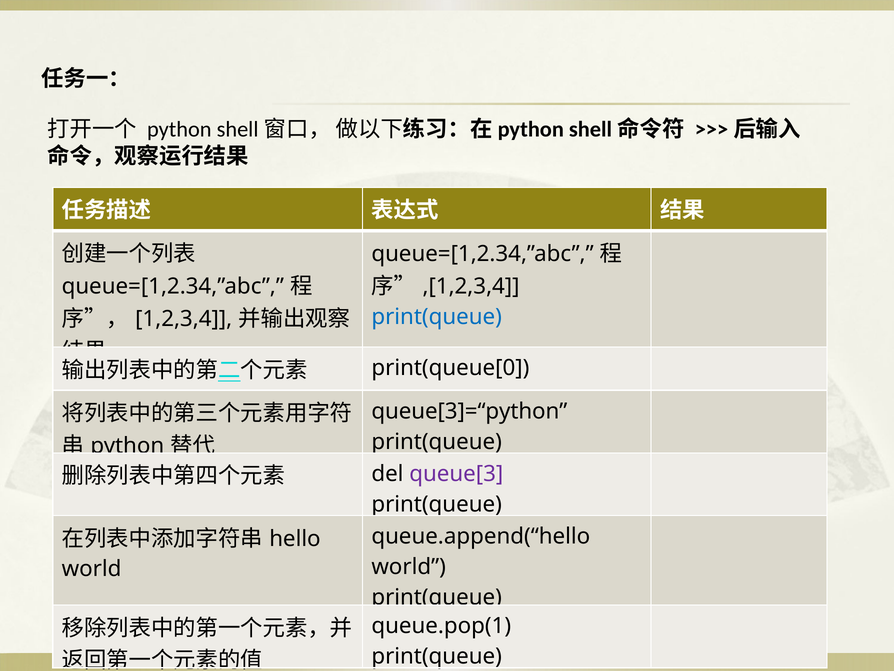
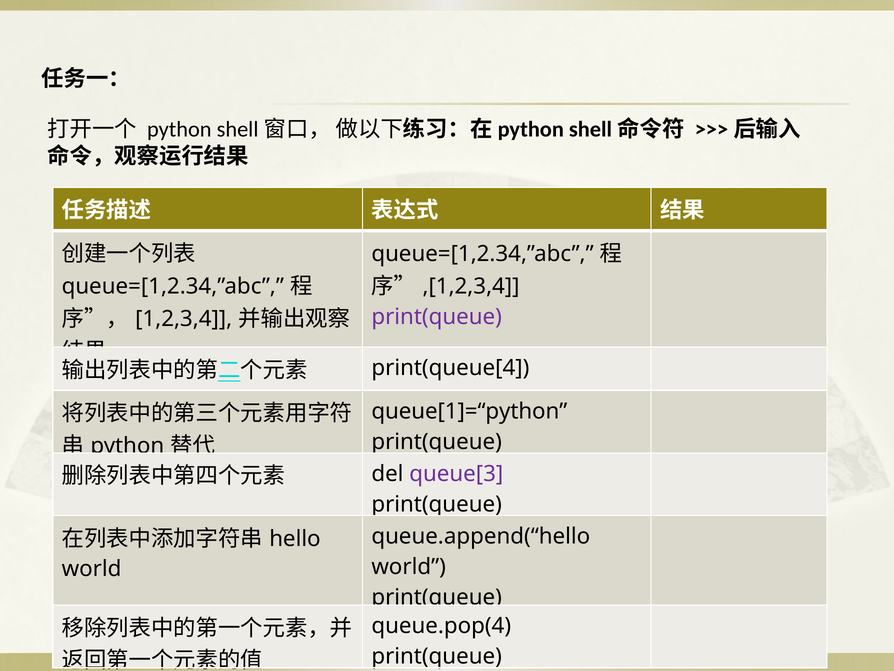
print(queue at (437, 316) colour: blue -> purple
print(queue[0: print(queue[0 -> print(queue[4
queue[3]=“python: queue[3]=“python -> queue[1]=“python
queue.pop(1: queue.pop(1 -> queue.pop(4
